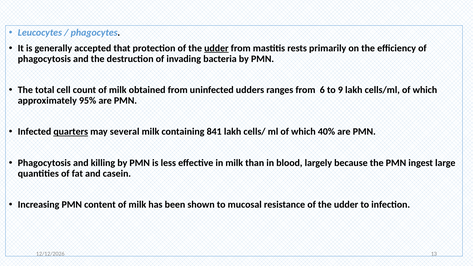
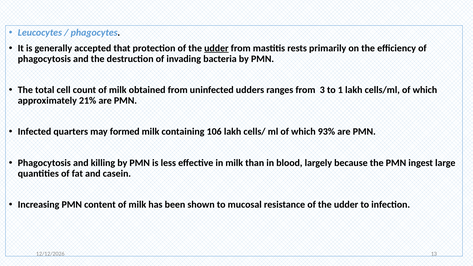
6: 6 -> 3
9: 9 -> 1
95%: 95% -> 21%
quarters underline: present -> none
several: several -> formed
841: 841 -> 106
40%: 40% -> 93%
